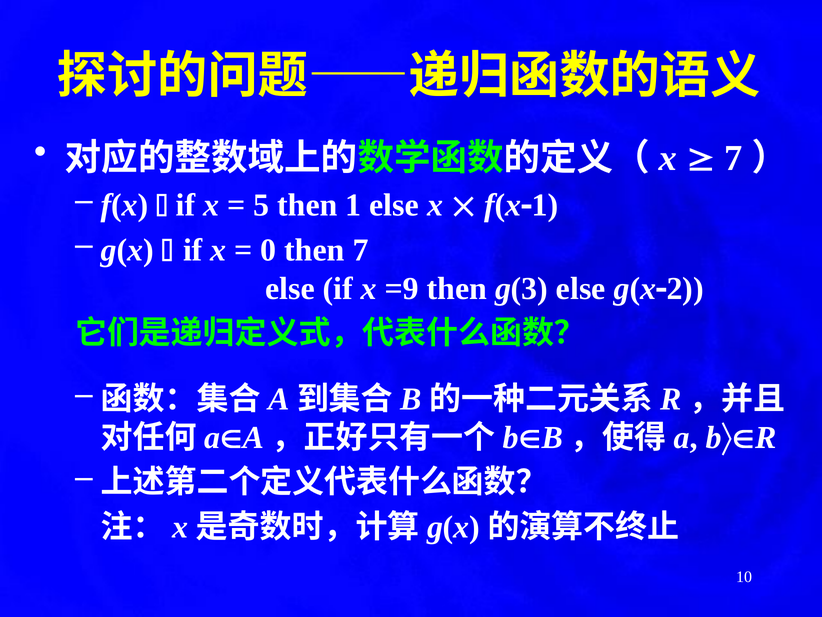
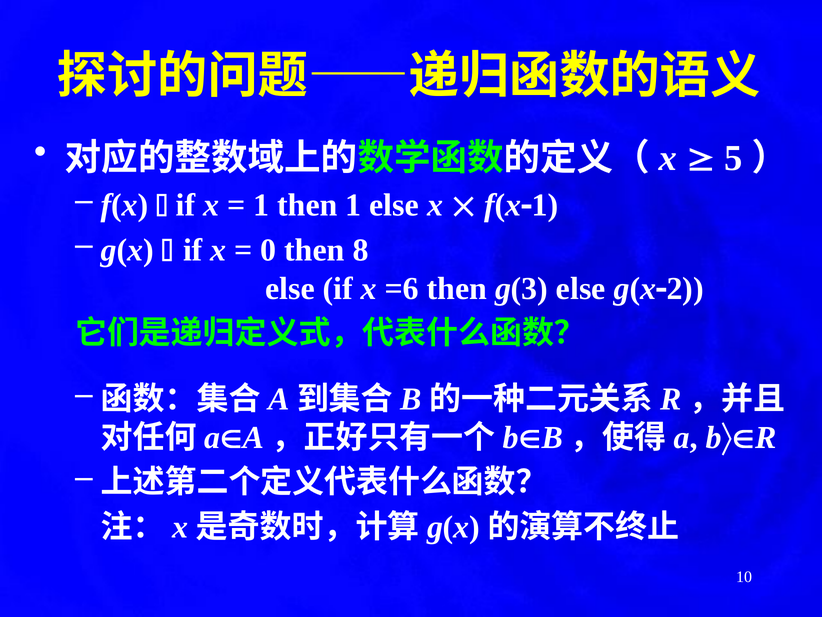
7 at (733, 158): 7 -> 5
5 at (261, 205): 5 -> 1
then 7: 7 -> 8
=9: =9 -> =6
